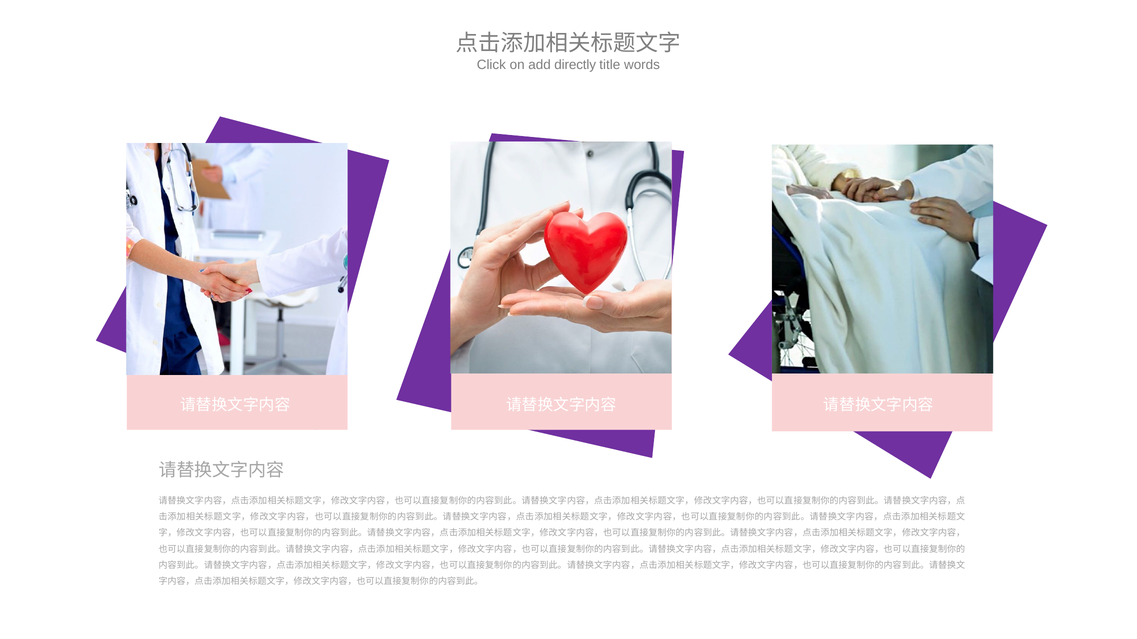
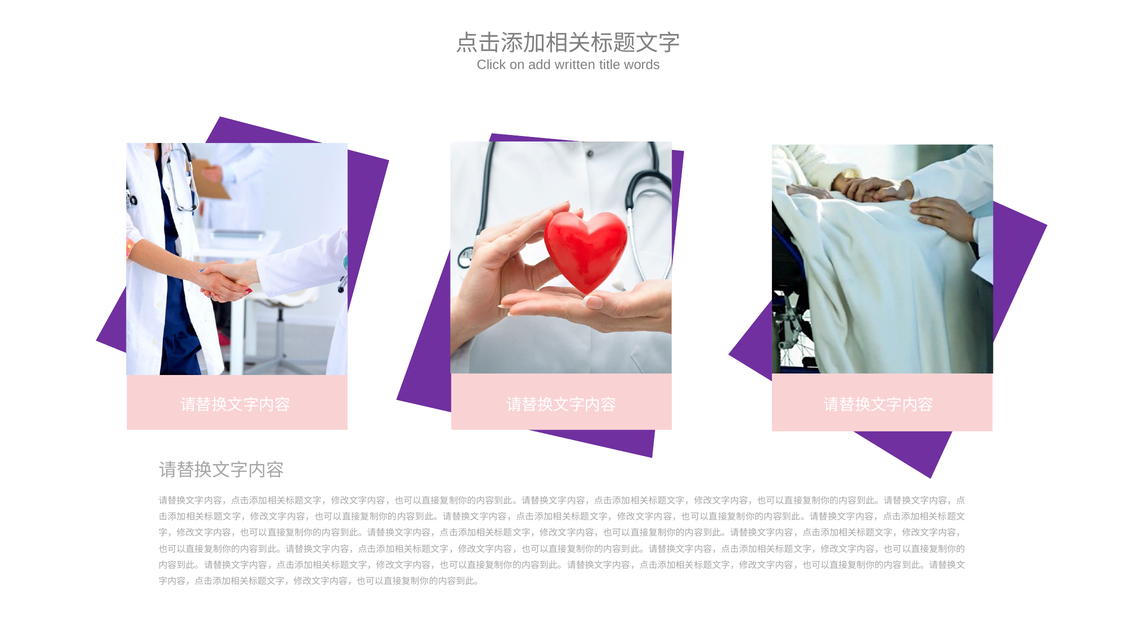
directly: directly -> written
